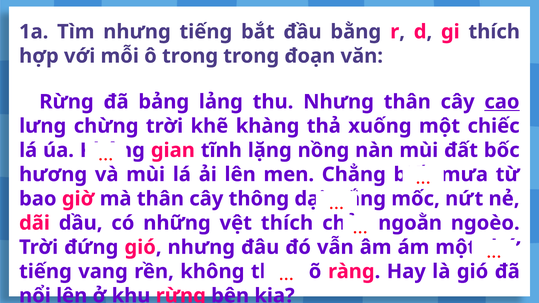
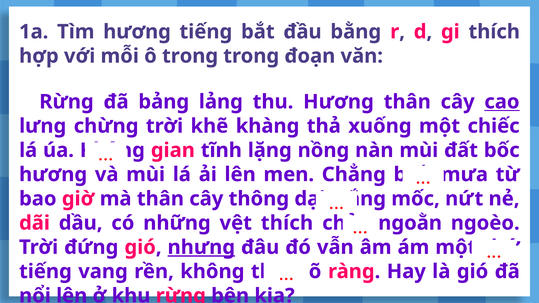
Tìm nhưng: nhưng -> hương
thu Nhưng: Nhưng -> Hương
nhưng at (201, 247) underline: none -> present
